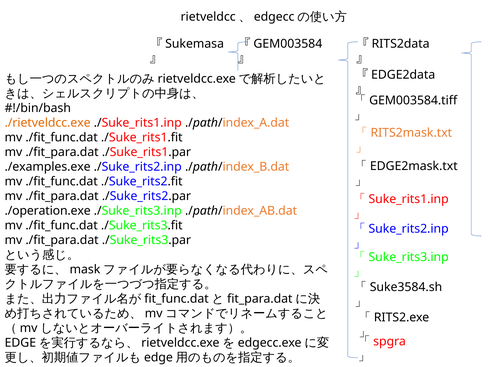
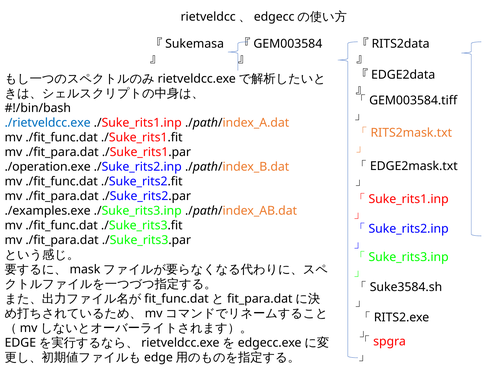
./rietveldcc.exe colour: orange -> blue
./examples.exe: ./examples.exe -> ./operation.exe
./operation.exe: ./operation.exe -> ./examples.exe
